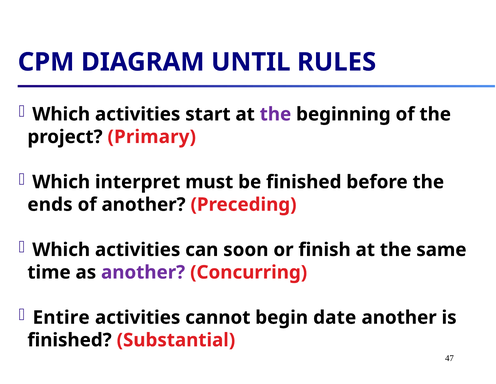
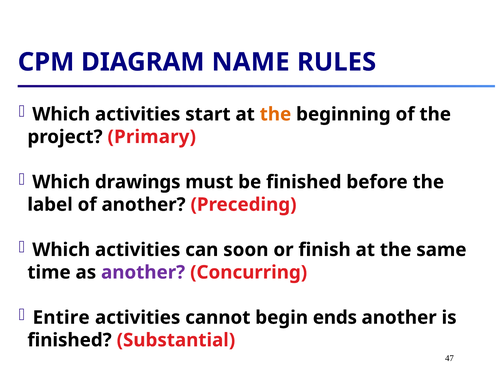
UNTIL: UNTIL -> NAME
the at (275, 114) colour: purple -> orange
interpret: interpret -> drawings
ends: ends -> label
date: date -> ends
